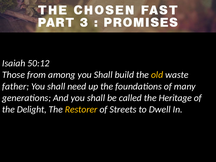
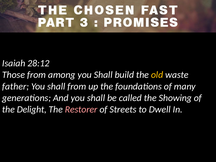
50:12: 50:12 -> 28:12
shall need: need -> from
Heritage: Heritage -> Showing
Restorer colour: yellow -> pink
